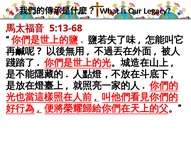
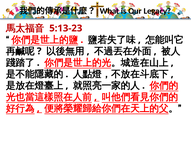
5:13-68: 5:13-68 -> 5:13-23
